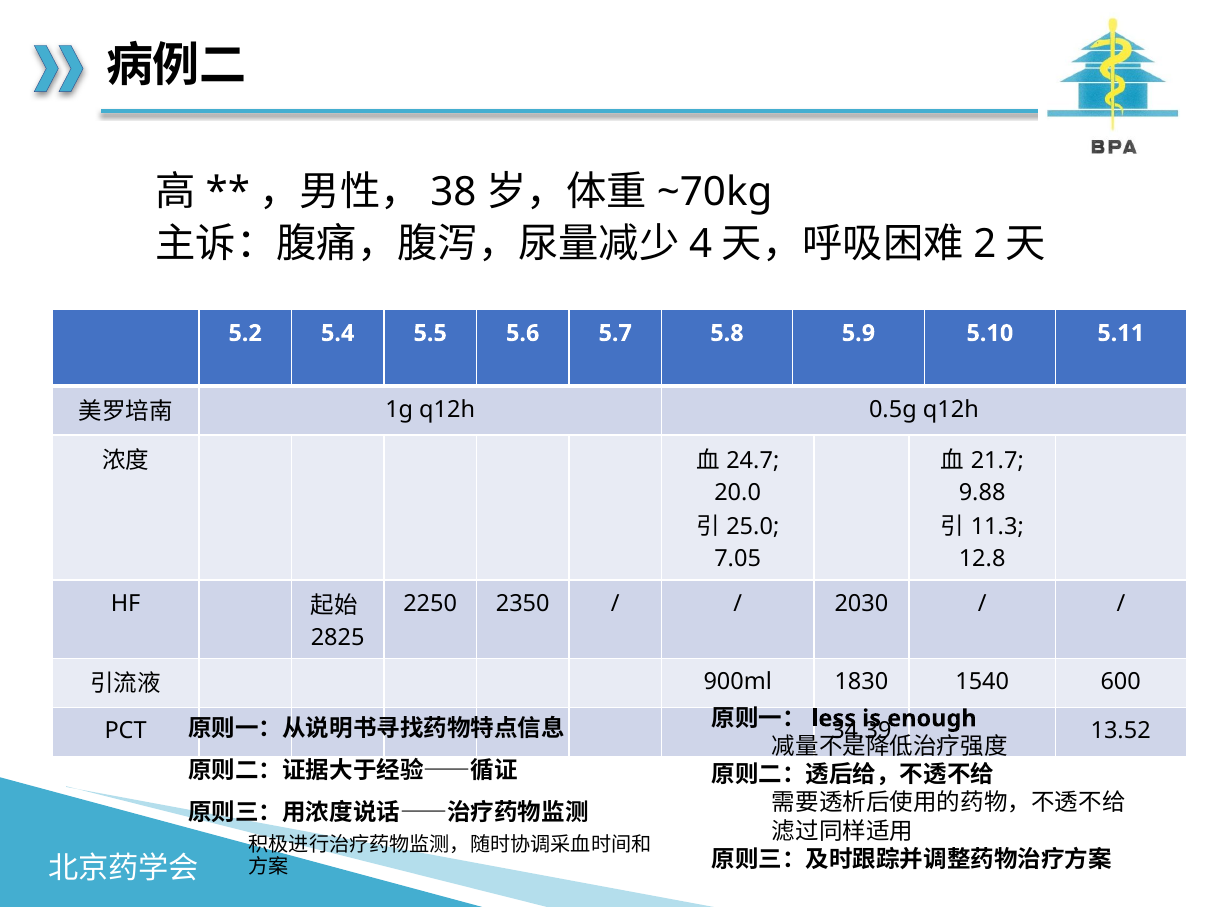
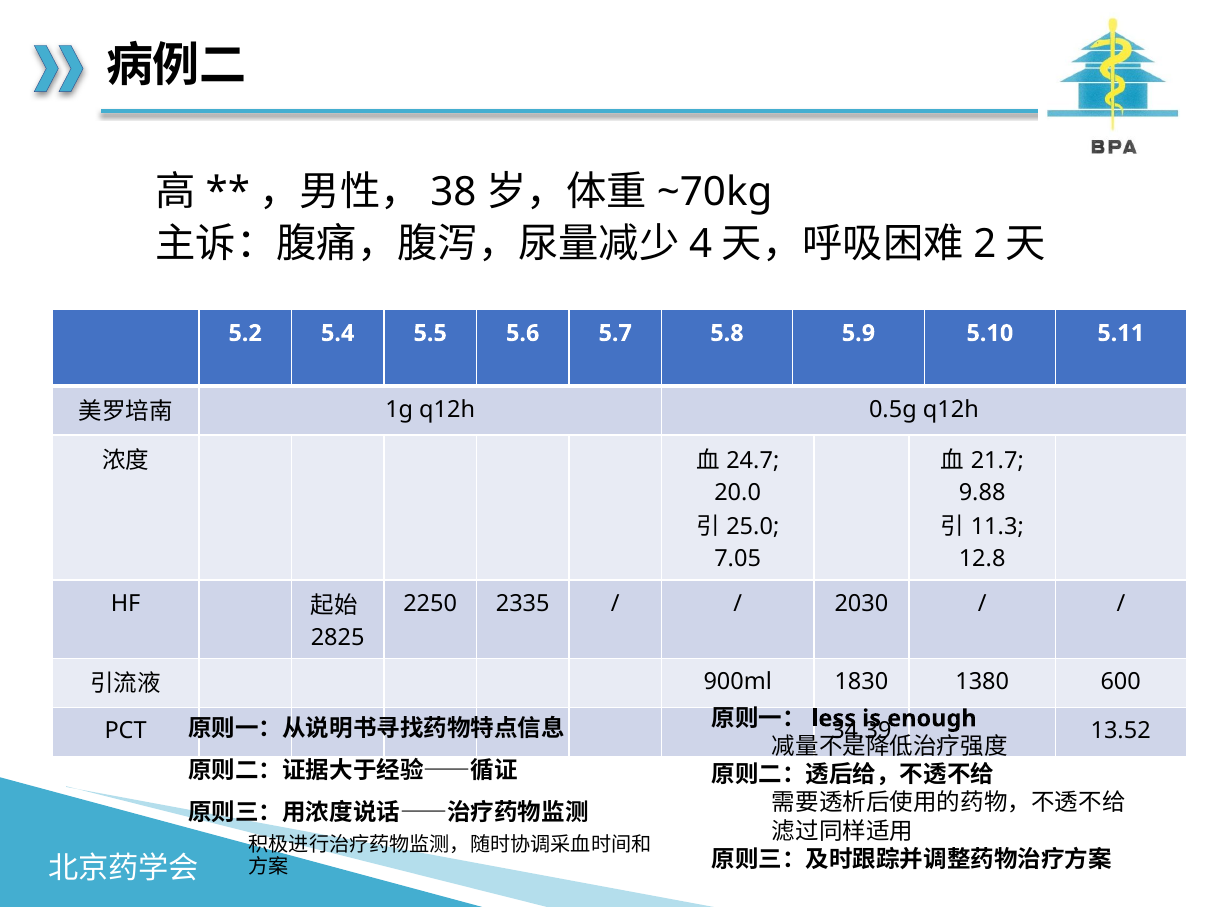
2350: 2350 -> 2335
1540: 1540 -> 1380
